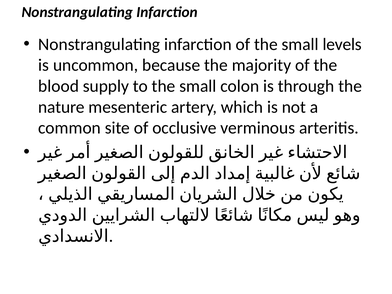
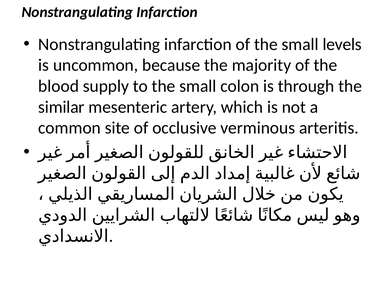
nature: nature -> similar
